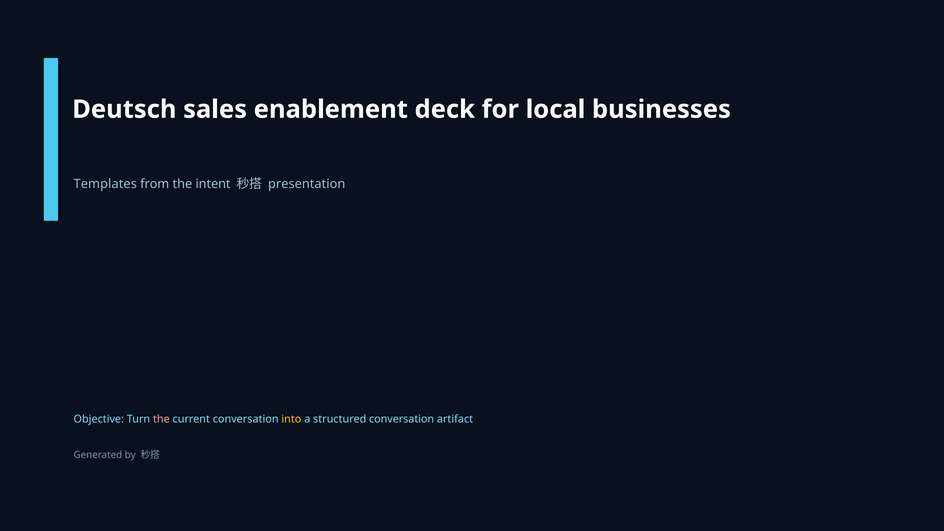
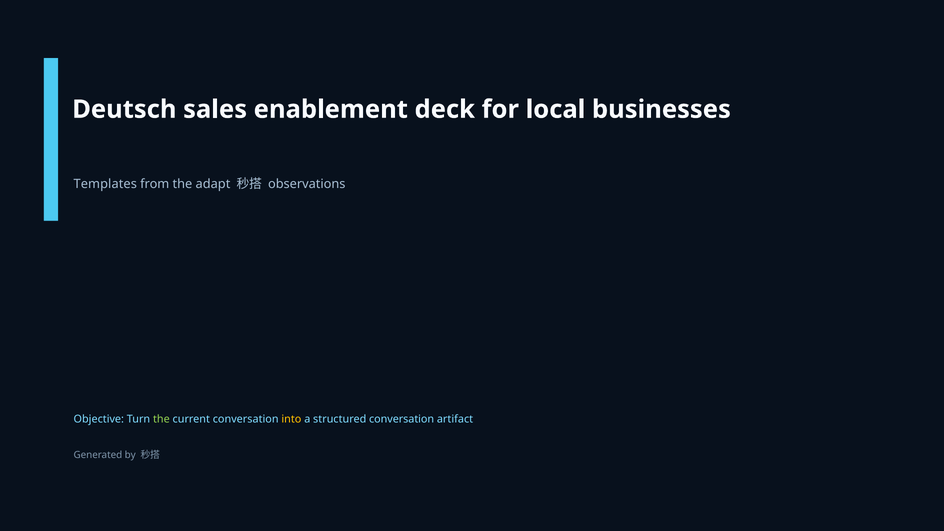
intent: intent -> adapt
presentation: presentation -> observations
the at (161, 419) colour: pink -> light green
